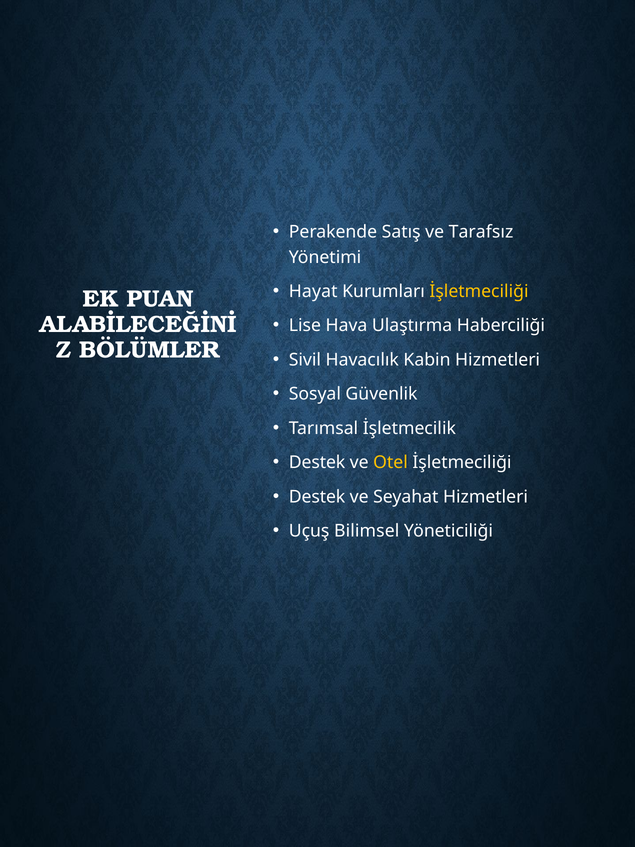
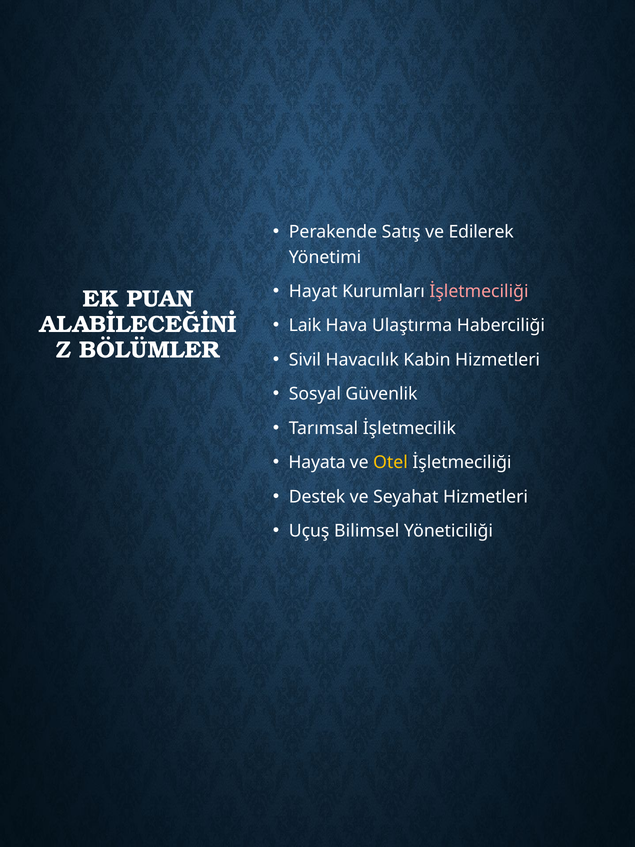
Tarafsız: Tarafsız -> Edilerek
İşletmeciliği at (479, 291) colour: yellow -> pink
Lise: Lise -> Laik
Destek at (317, 462): Destek -> Hayata
